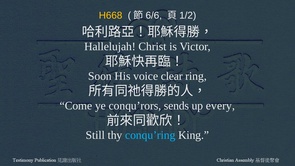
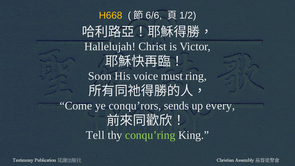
clear: clear -> must
Still: Still -> Tell
conqu’ring colour: light blue -> light green
